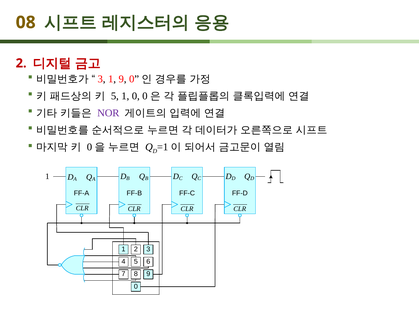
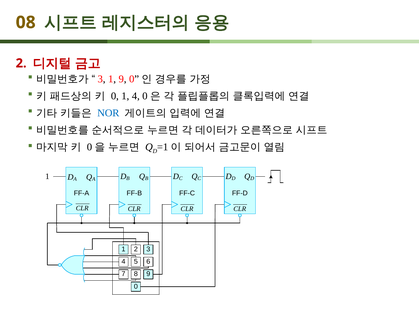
5 at (115, 96): 5 -> 0
1 0: 0 -> 4
NOR colour: purple -> blue
